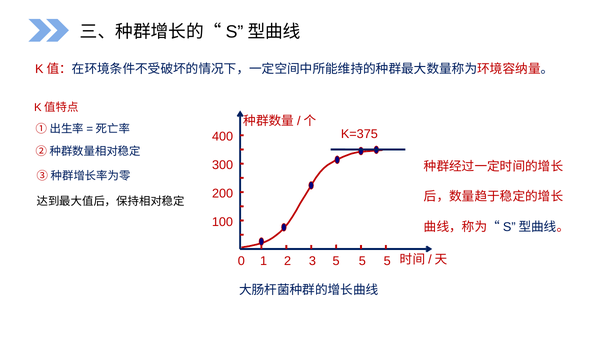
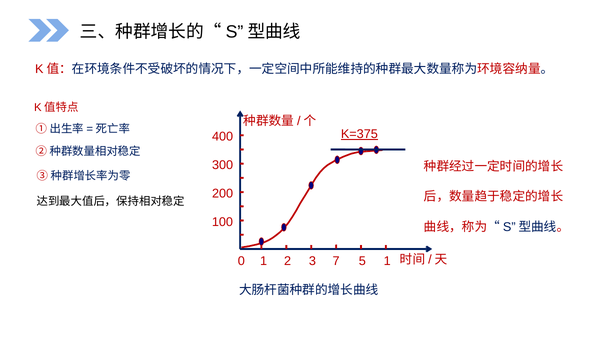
K=375 underline: none -> present
2 5: 5 -> 7
5 at (387, 261): 5 -> 1
